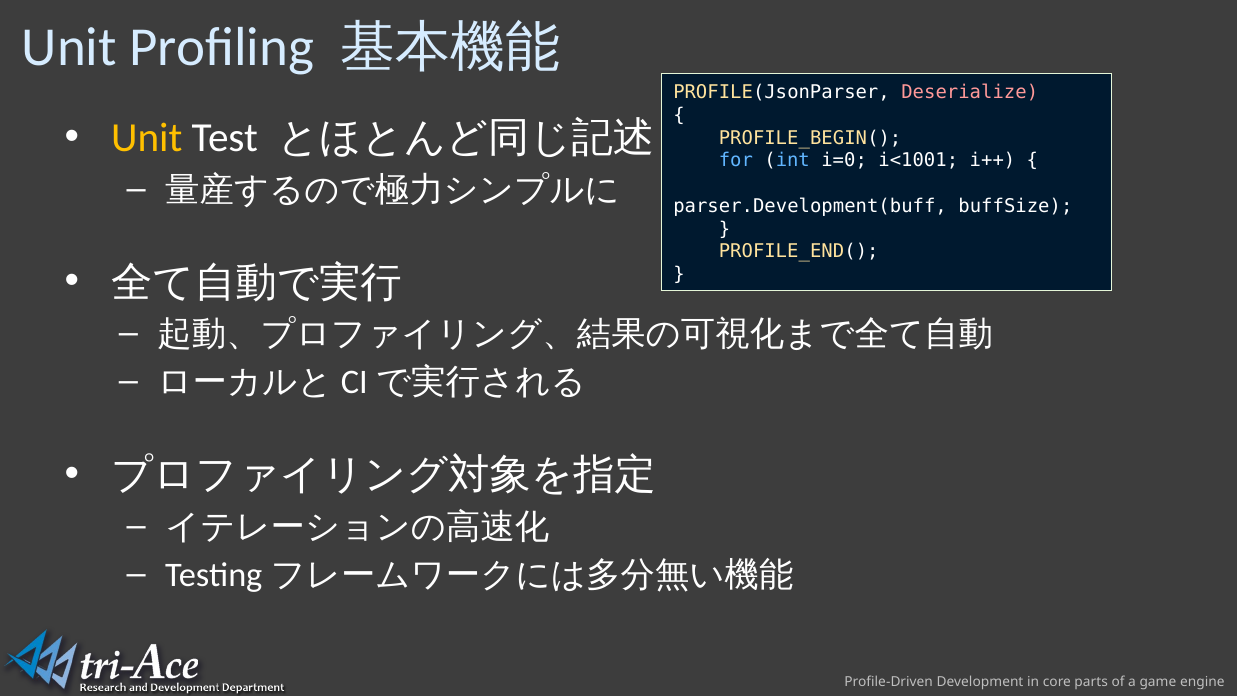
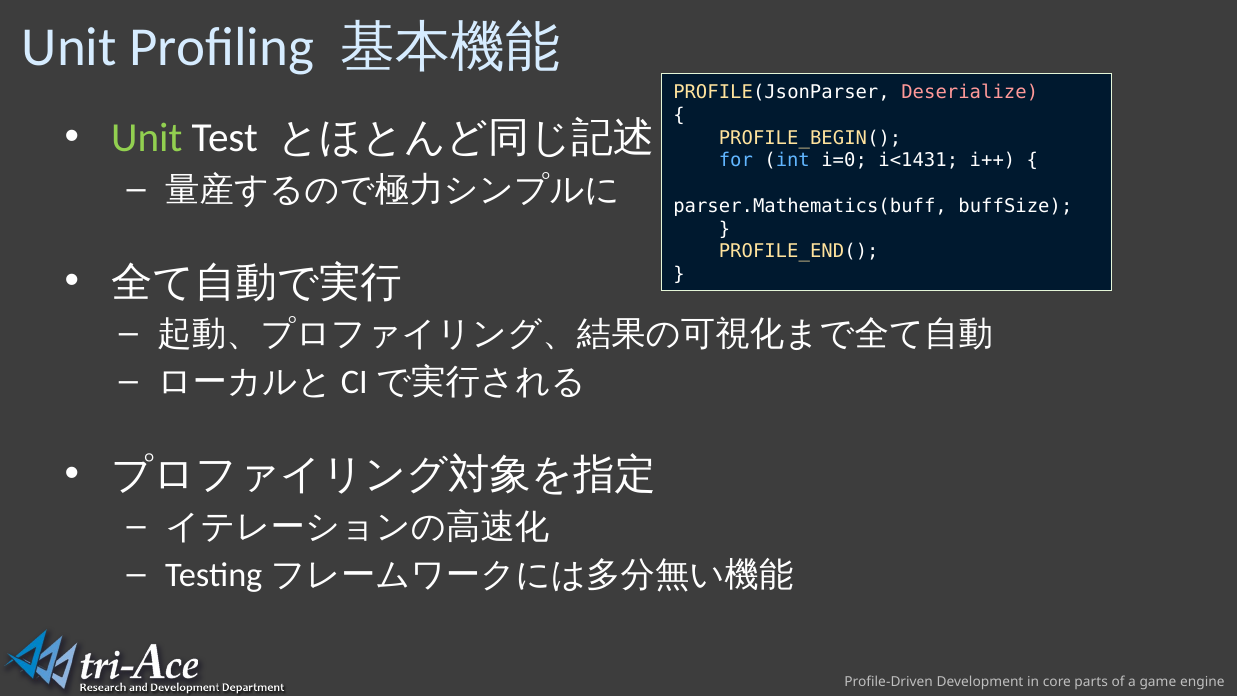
Unit at (147, 138) colour: yellow -> light green
i<1001: i<1001 -> i<1431
parser.Development(buff: parser.Development(buff -> parser.Mathematics(buff
